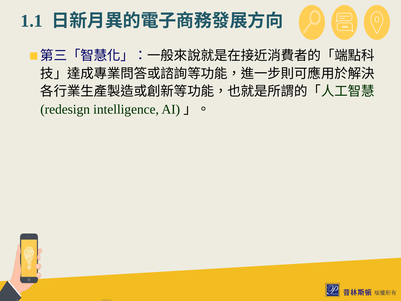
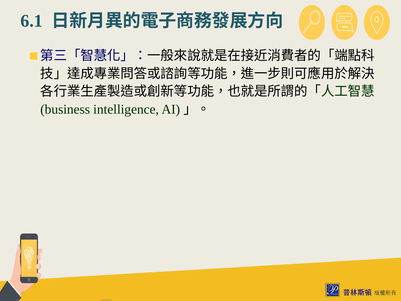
1.1: 1.1 -> 6.1
redesign: redesign -> business
